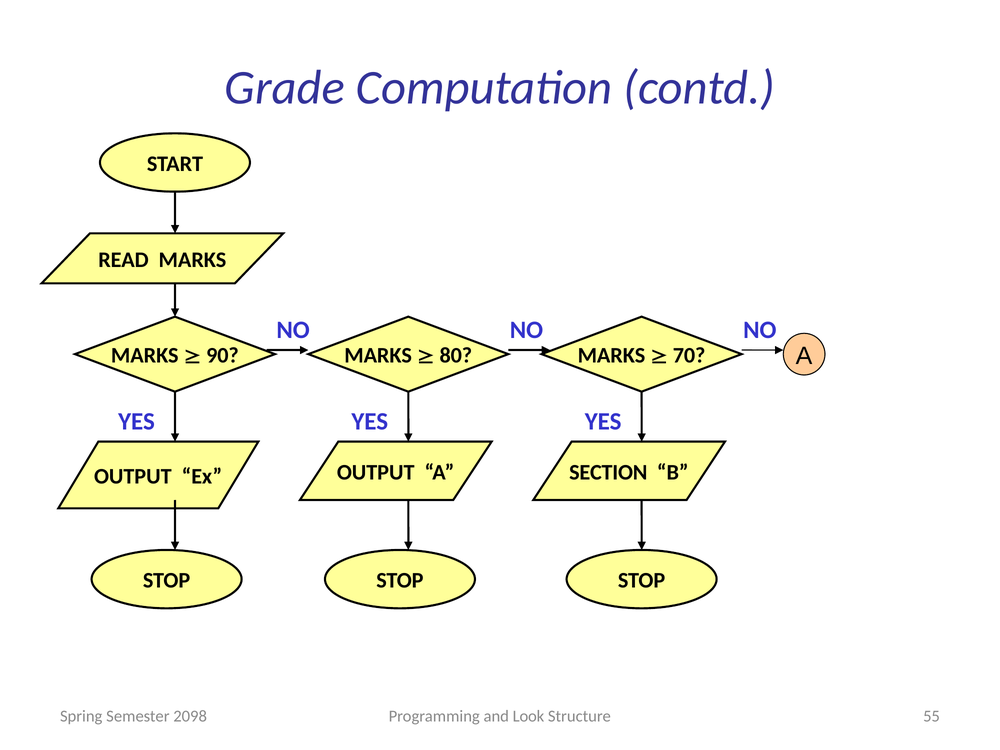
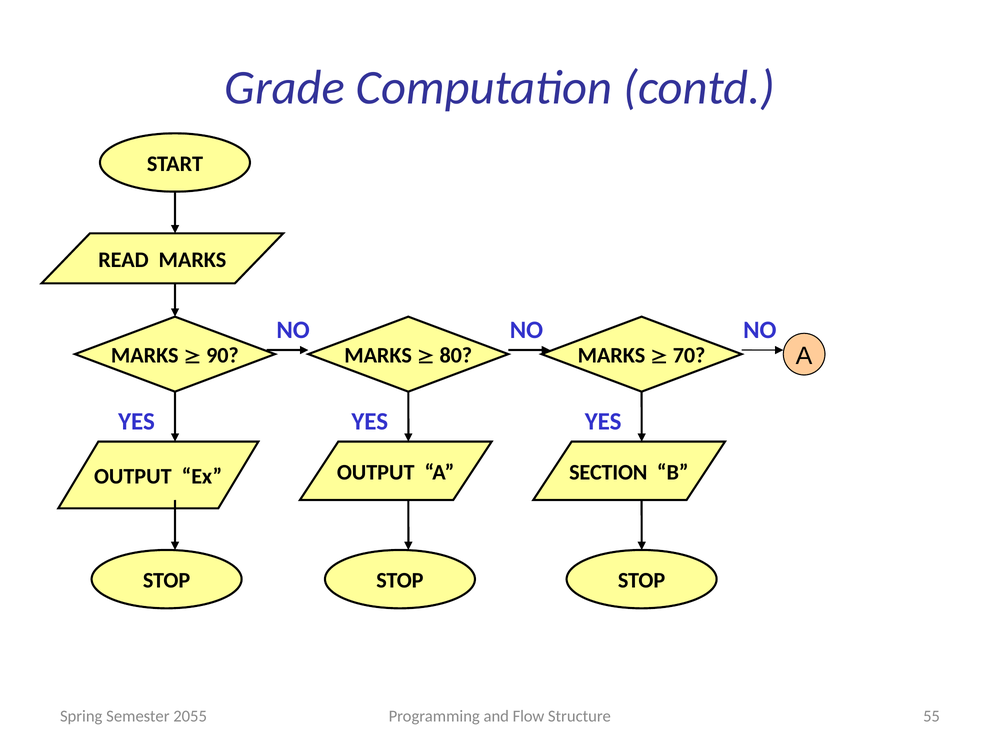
2098: 2098 -> 2055
Look: Look -> Flow
